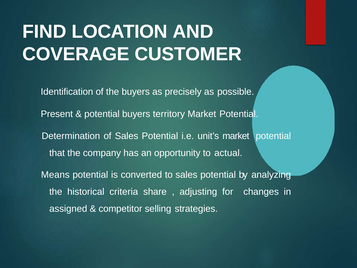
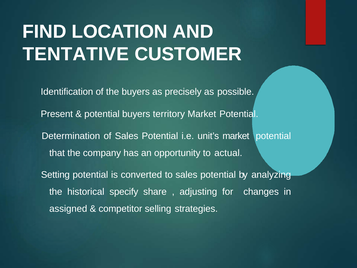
COVERAGE: COVERAGE -> TENTATIVE
Means: Means -> Setting
criteria: criteria -> specify
